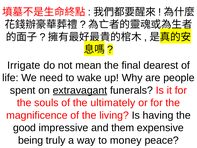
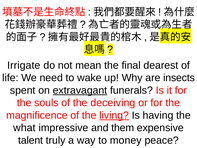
people: people -> insects
ultimately: ultimately -> deceiving
living underline: none -> present
good: good -> what
being: being -> talent
